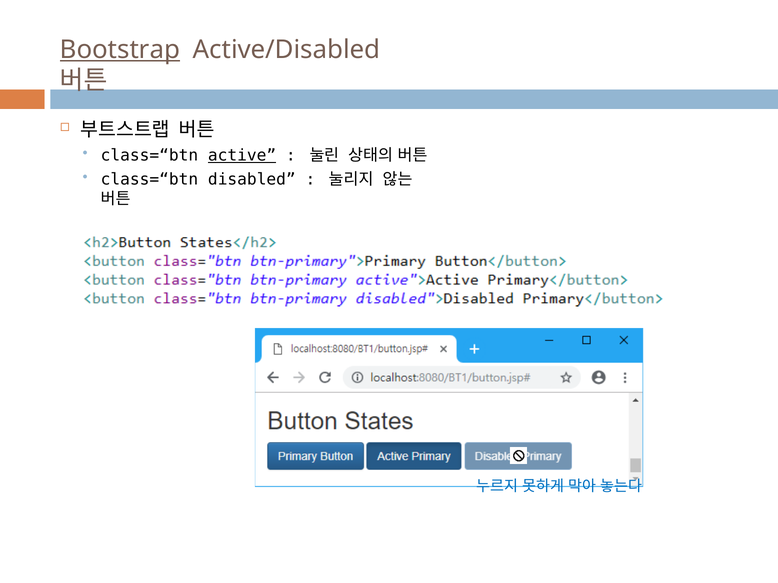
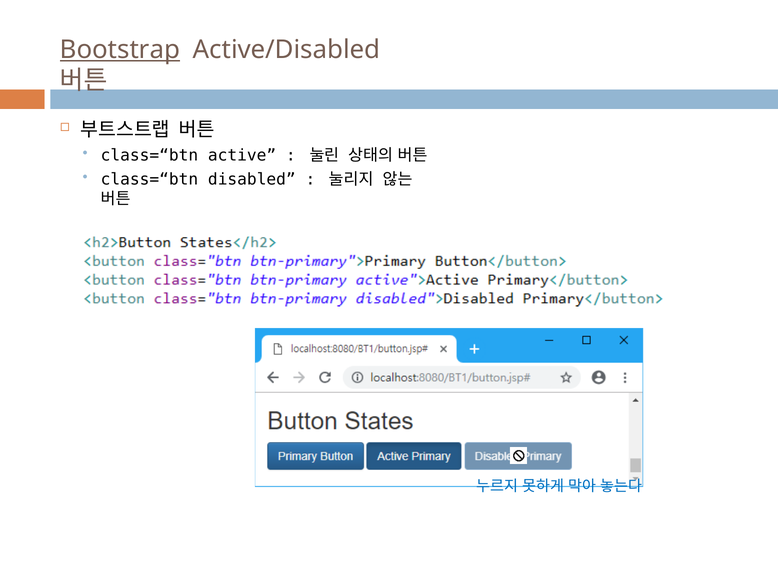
active underline: present -> none
